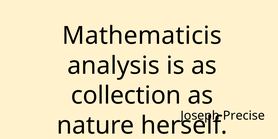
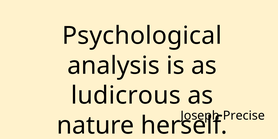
Mathematicis: Mathematicis -> Psychological
collection: collection -> ludicrous
